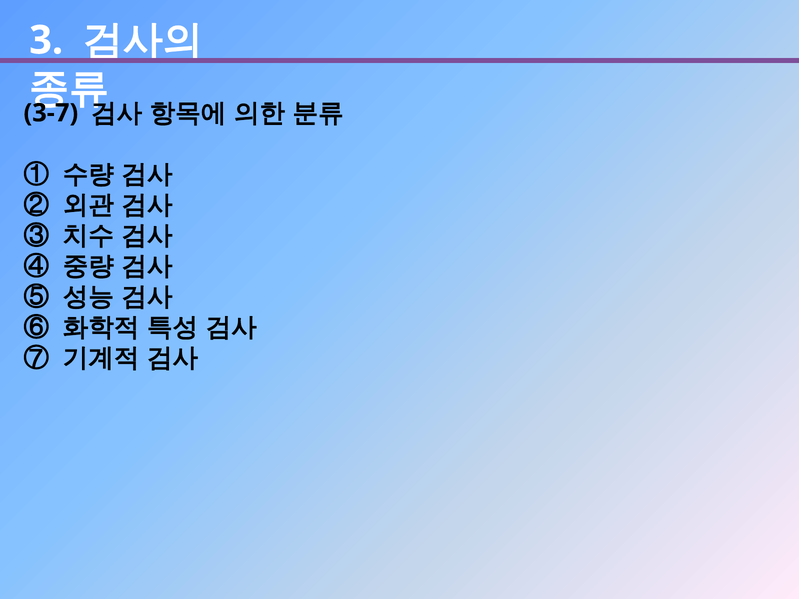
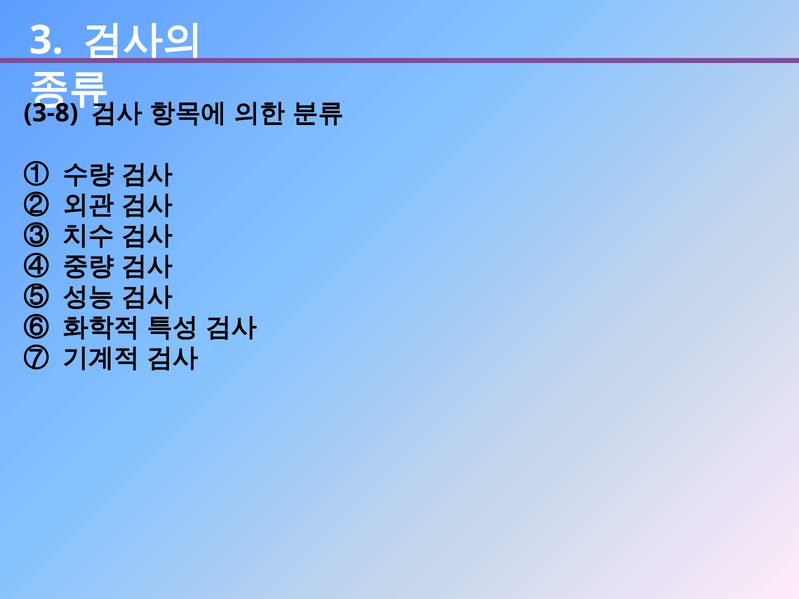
3-7: 3-7 -> 3-8
